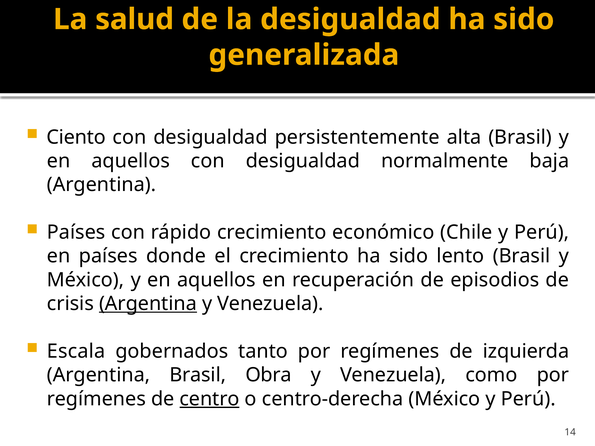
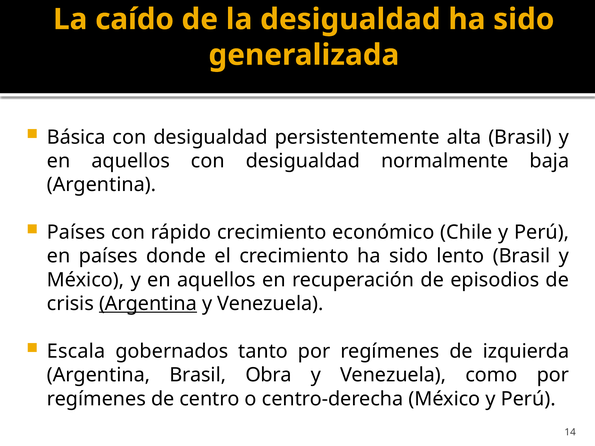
salud: salud -> caído
Ciento: Ciento -> Básica
centro underline: present -> none
